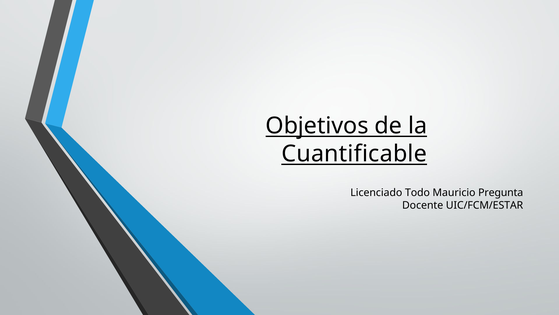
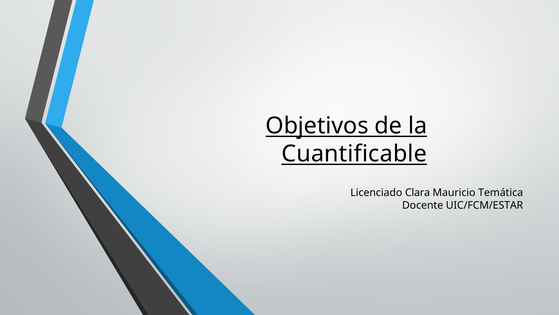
Todo: Todo -> Clara
Pregunta: Pregunta -> Temática
